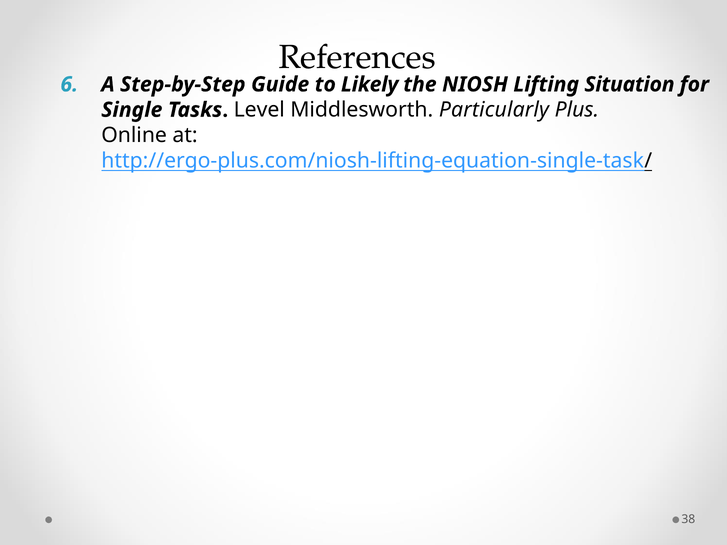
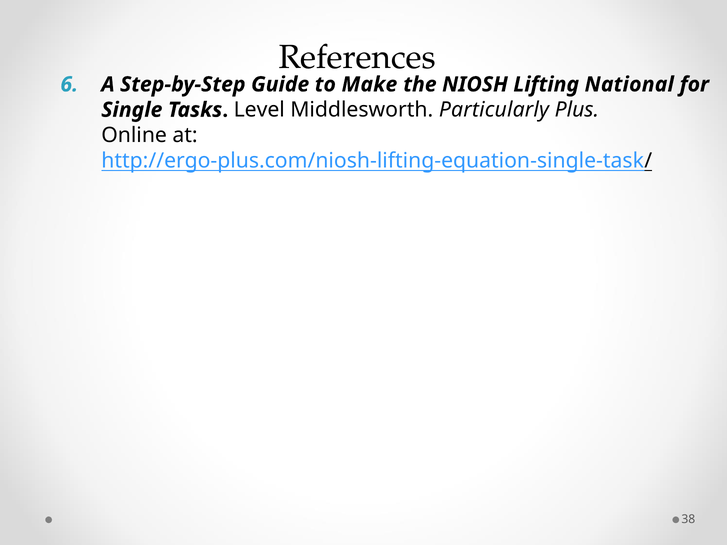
Likely: Likely -> Make
Situation: Situation -> National
